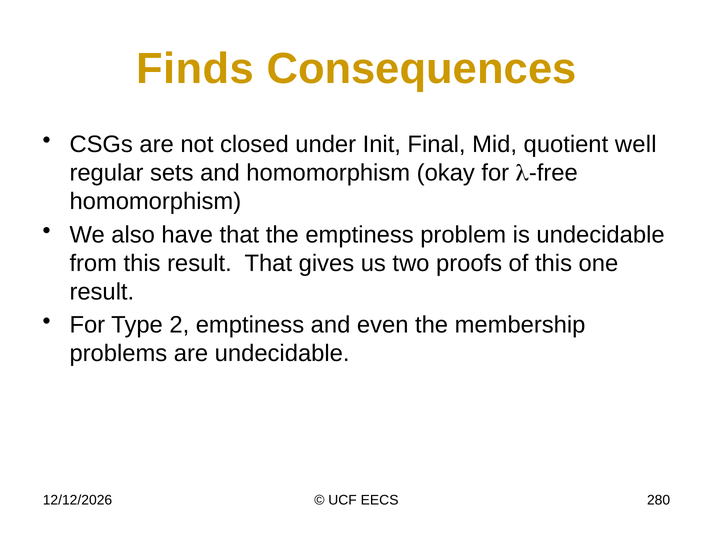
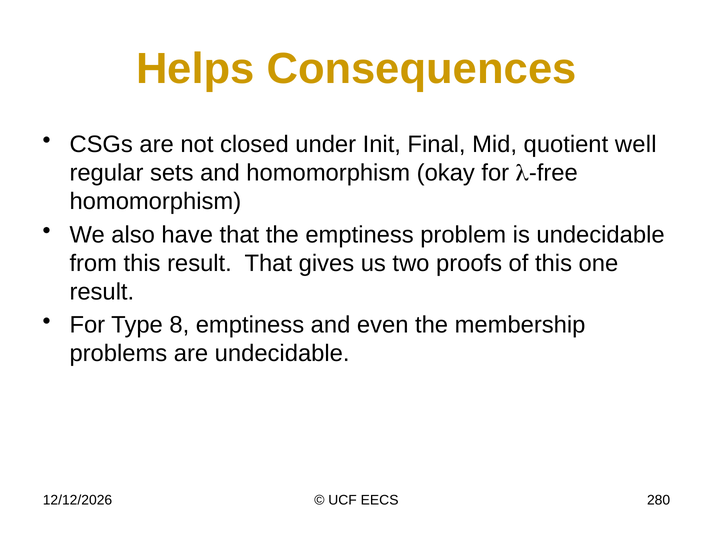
Finds: Finds -> Helps
2: 2 -> 8
